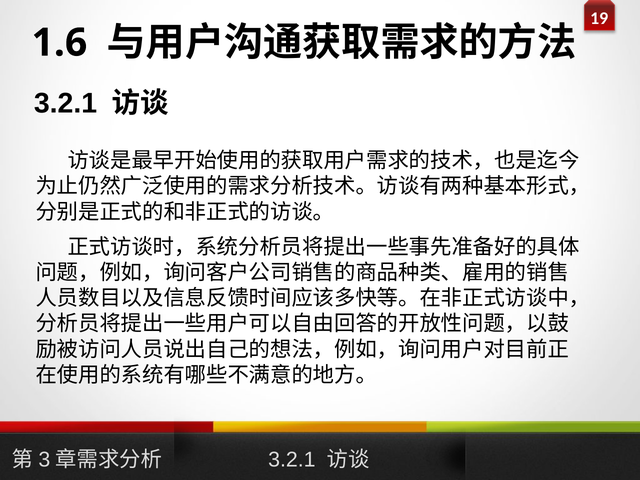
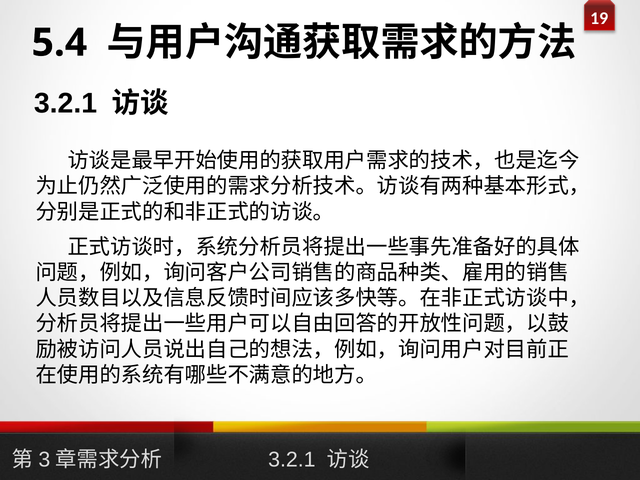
1.6: 1.6 -> 5.4
